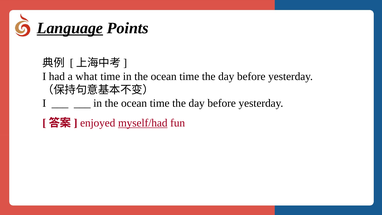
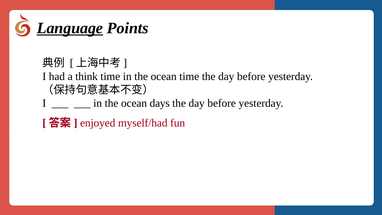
what: what -> think
time at (160, 103): time -> days
myself/had underline: present -> none
